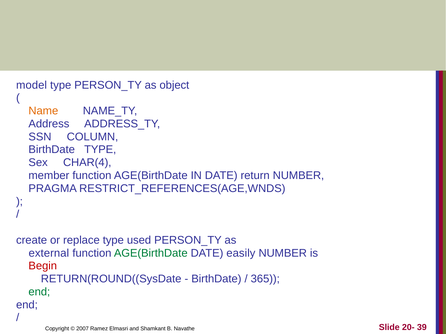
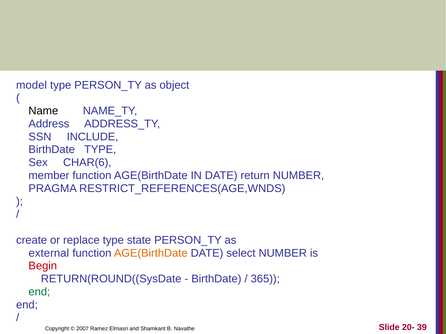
Name colour: orange -> black
COLUMN: COLUMN -> INCLUDE
CHAR(4: CHAR(4 -> CHAR(6
used: used -> state
AGE(BirthDate at (151, 253) colour: green -> orange
easily: easily -> select
